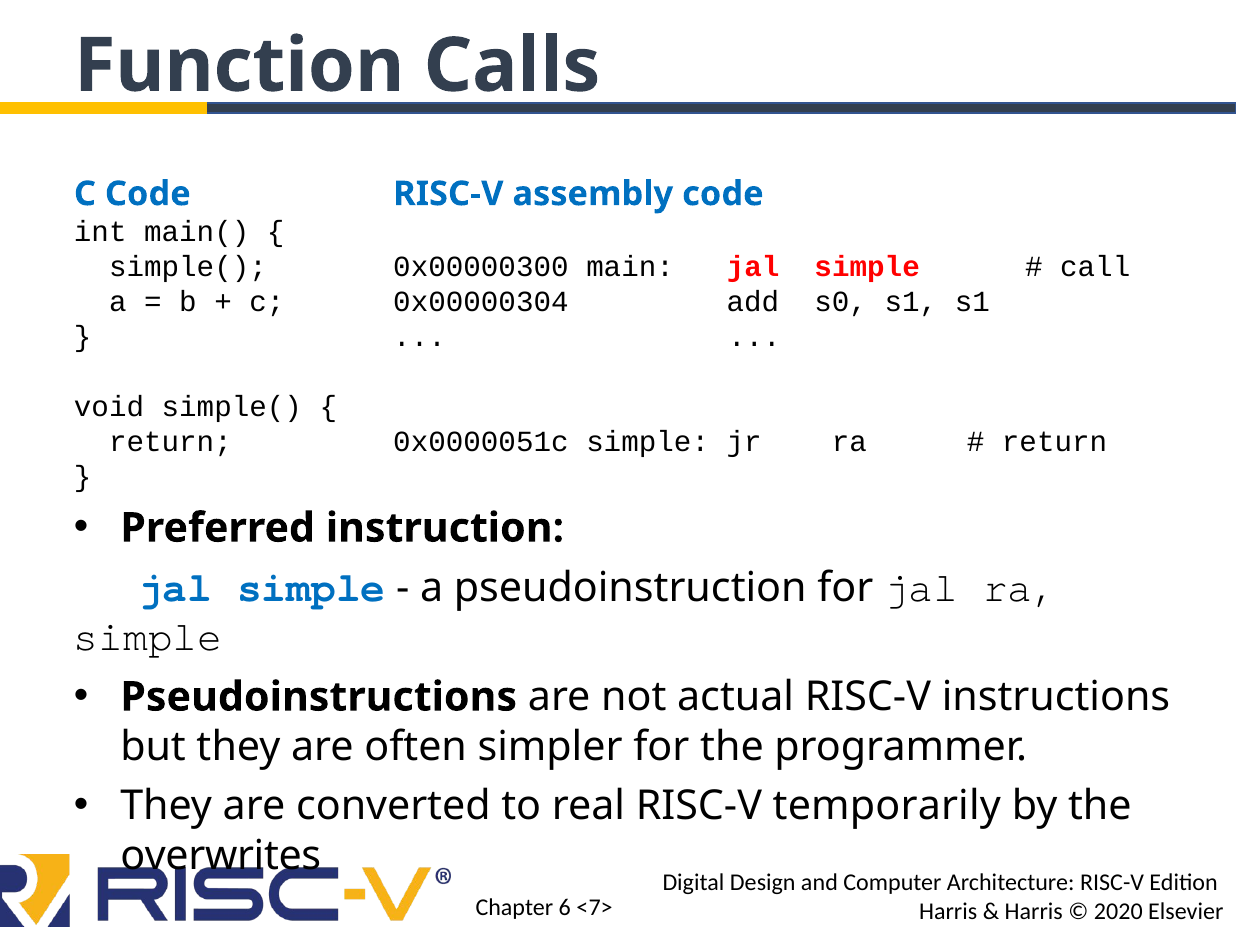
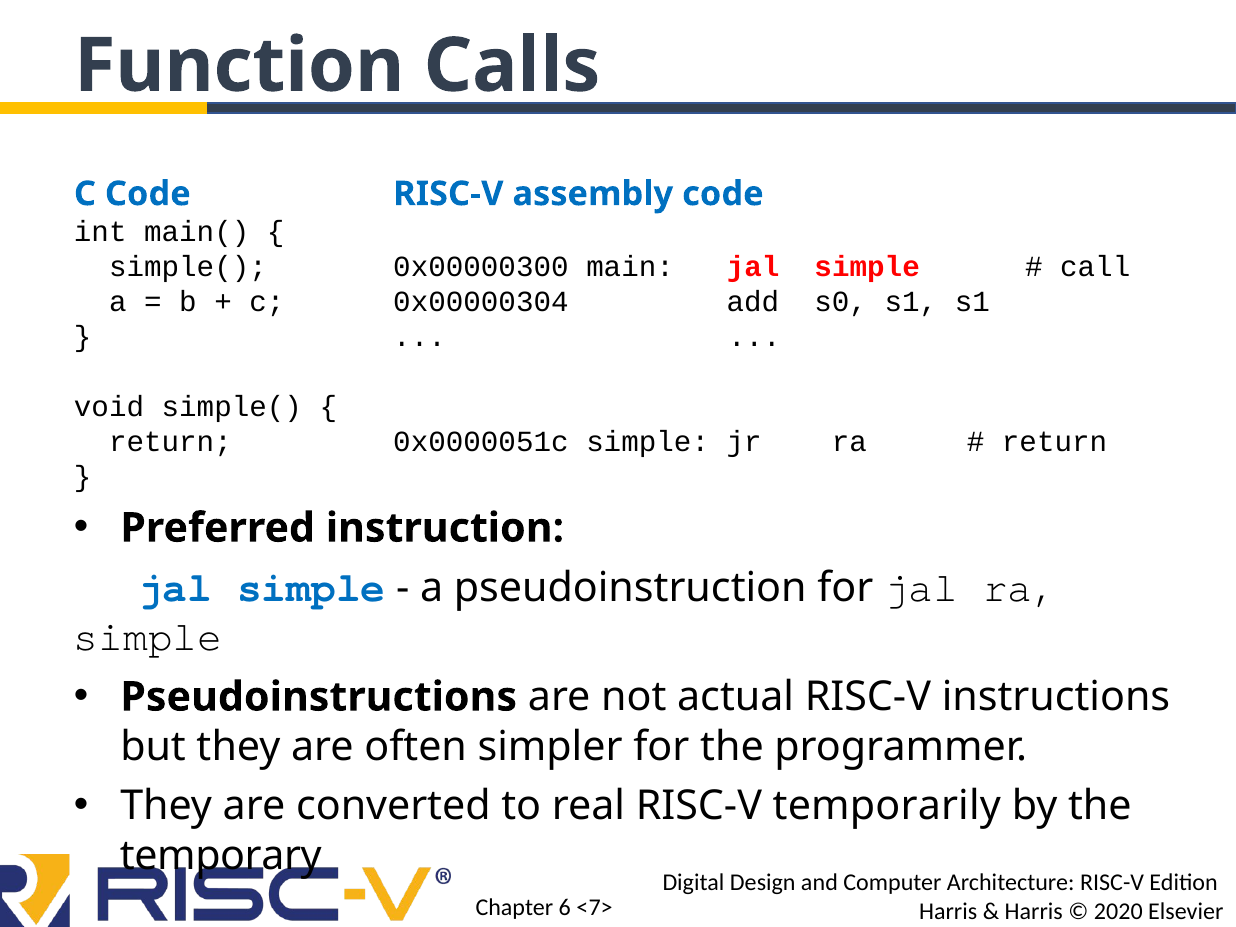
overwrites: overwrites -> temporary
